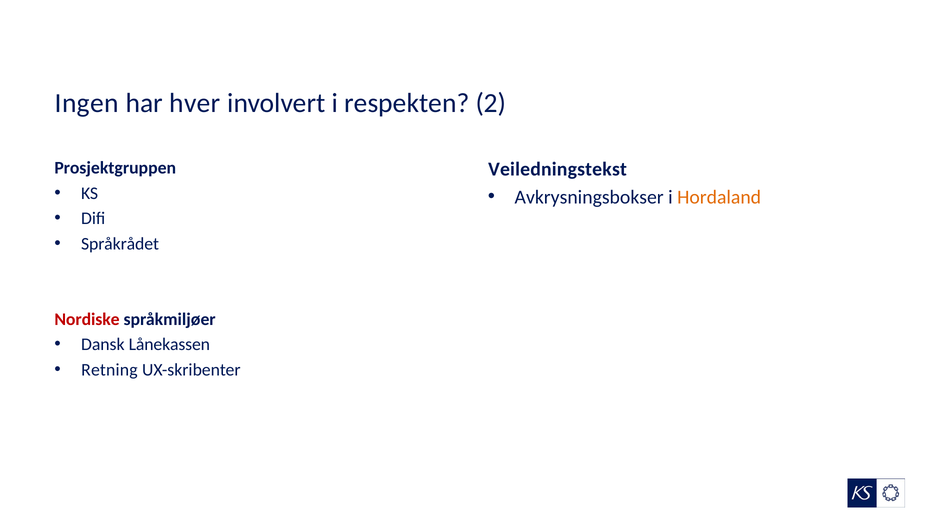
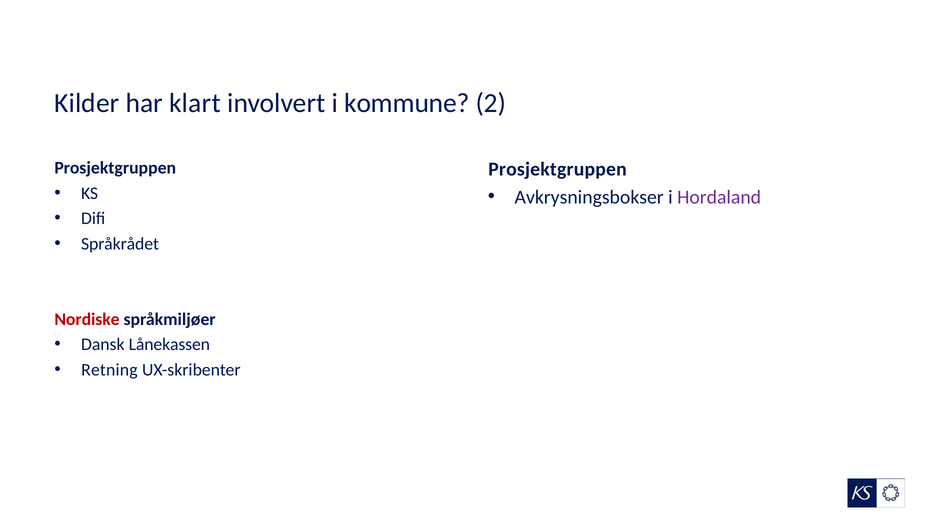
Ingen: Ingen -> Kilder
hver: hver -> klart
respekten: respekten -> kommune
Veiledningstekst at (558, 169): Veiledningstekst -> Prosjektgruppen
Hordaland colour: orange -> purple
